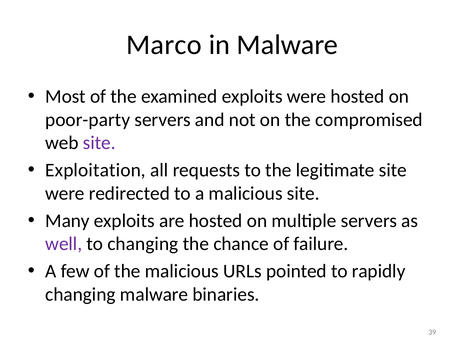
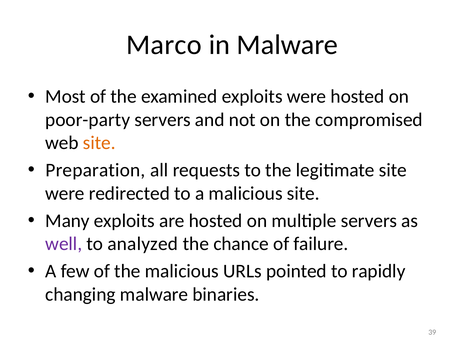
site at (99, 143) colour: purple -> orange
Exploitation: Exploitation -> Preparation
to changing: changing -> analyzed
